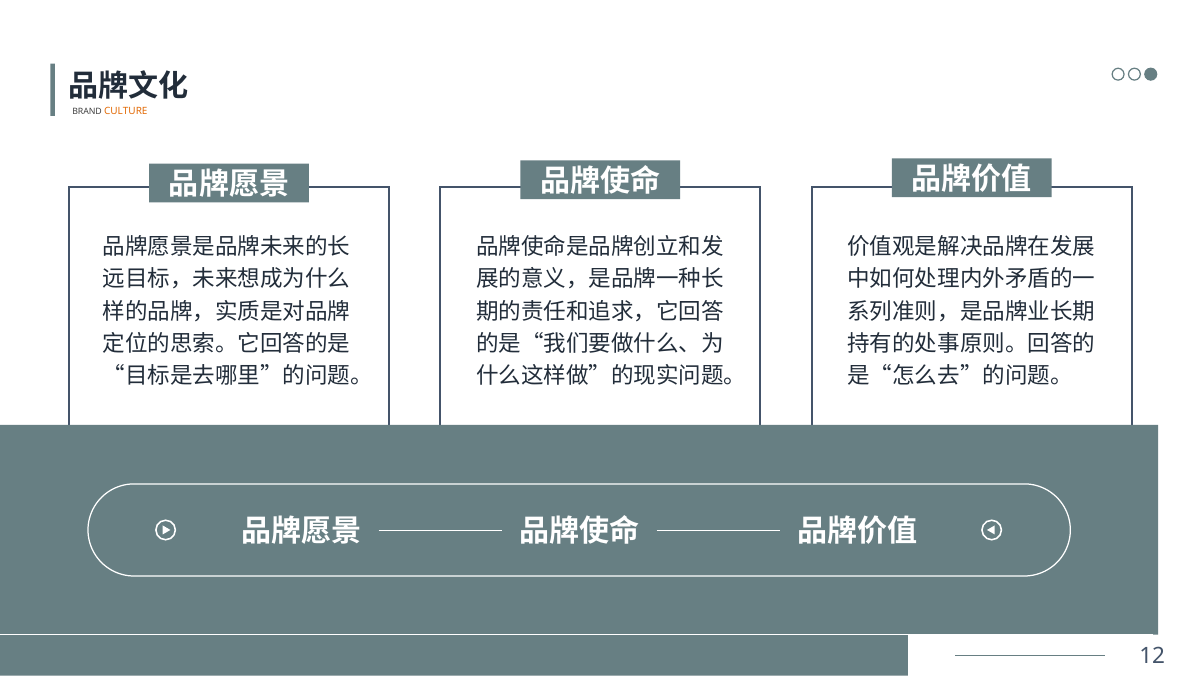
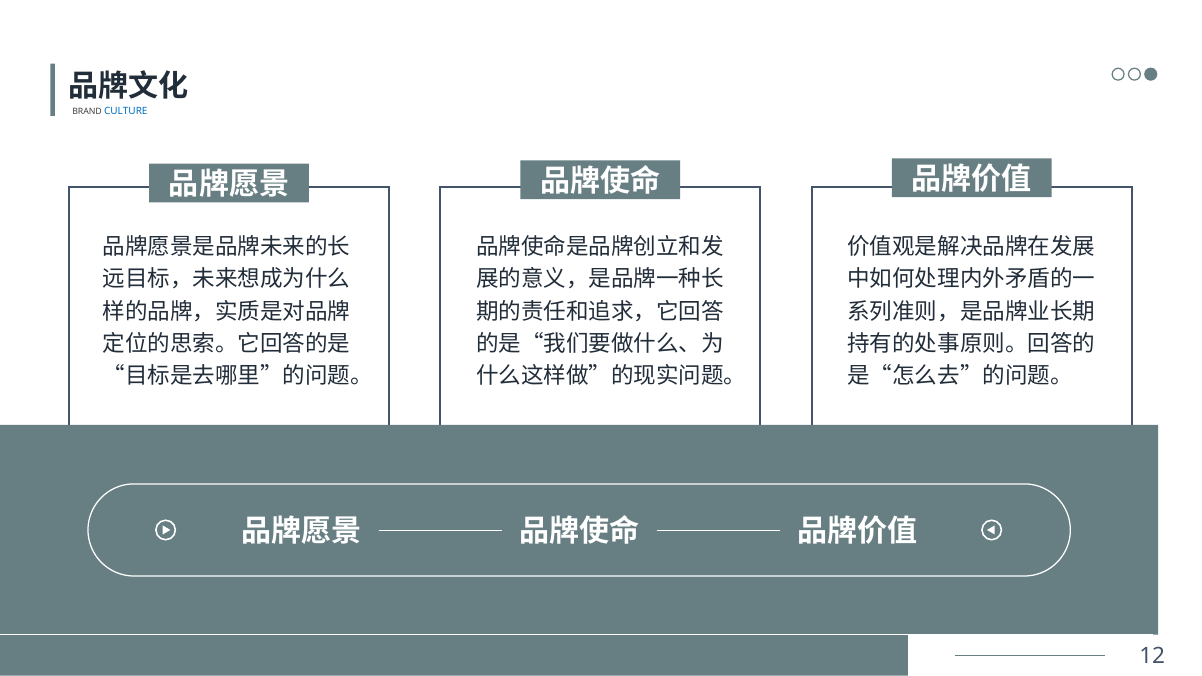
CULTURE colour: orange -> blue
